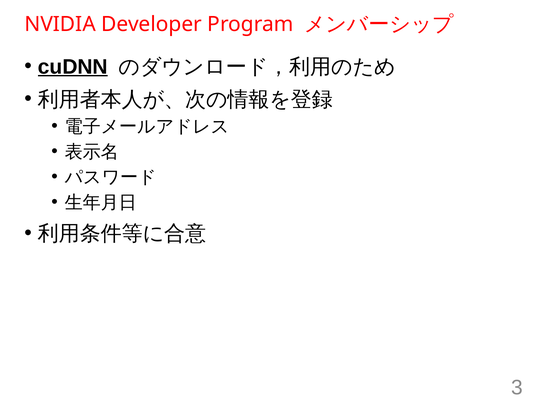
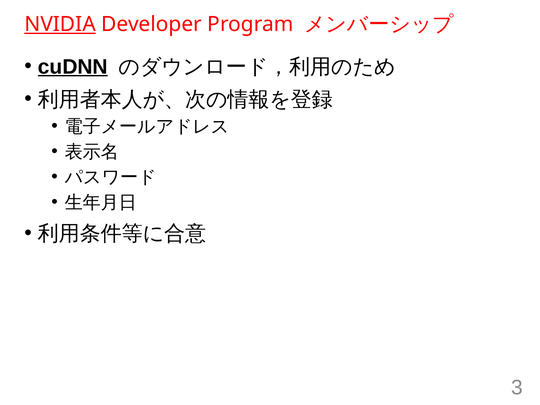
NVIDIA underline: none -> present
